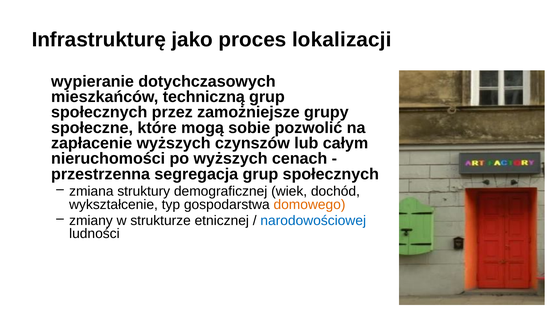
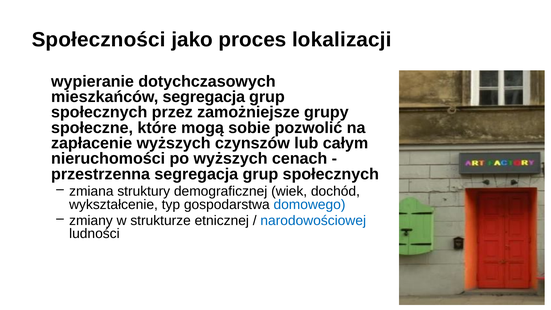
Infrastrukturę: Infrastrukturę -> Społeczności
mieszkańców techniczną: techniczną -> segregacja
domowego colour: orange -> blue
